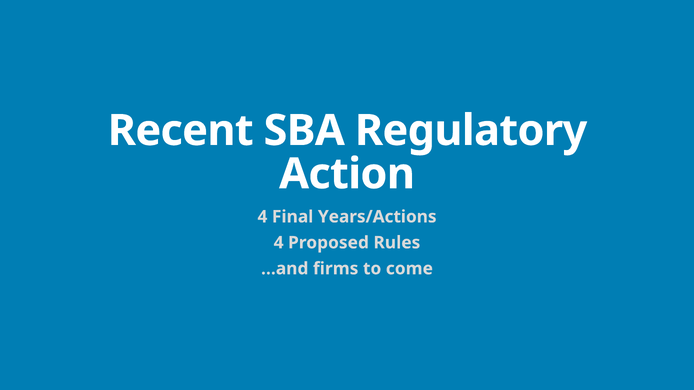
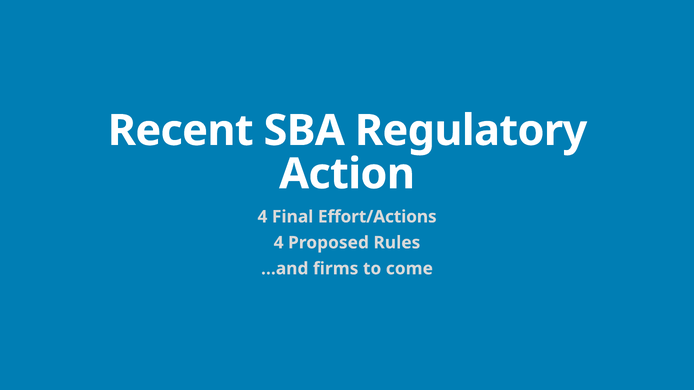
Years/Actions: Years/Actions -> Effort/Actions
